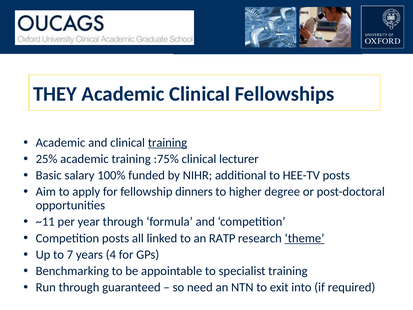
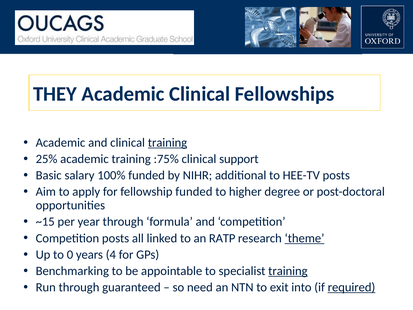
lecturer: lecturer -> support
fellowship dinners: dinners -> funded
~11: ~11 -> ~15
7: 7 -> 0
training at (288, 271) underline: none -> present
required underline: none -> present
